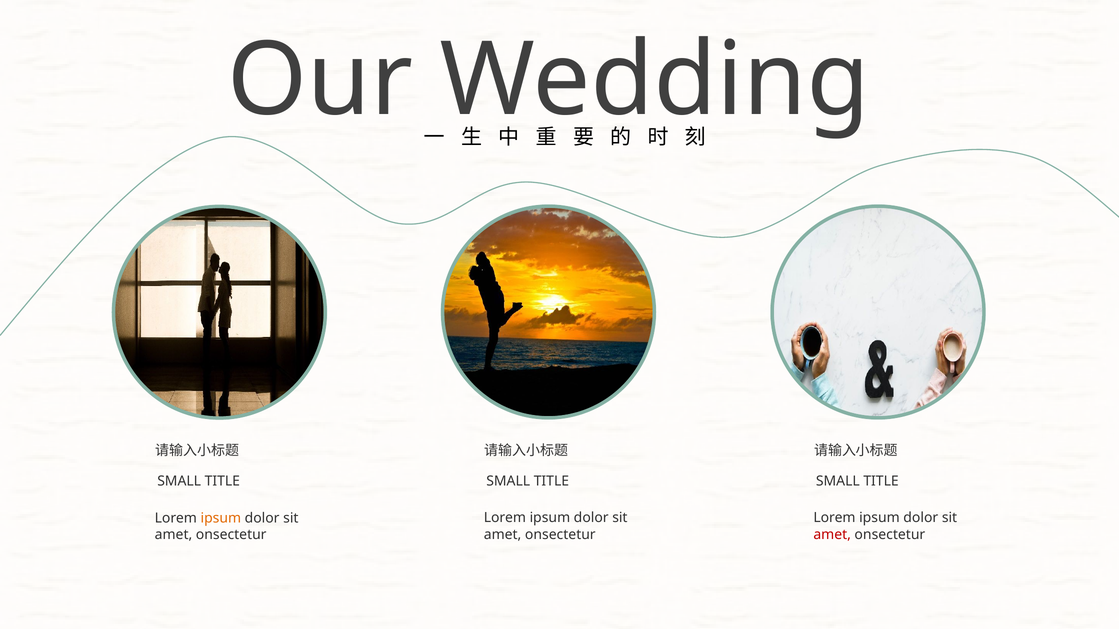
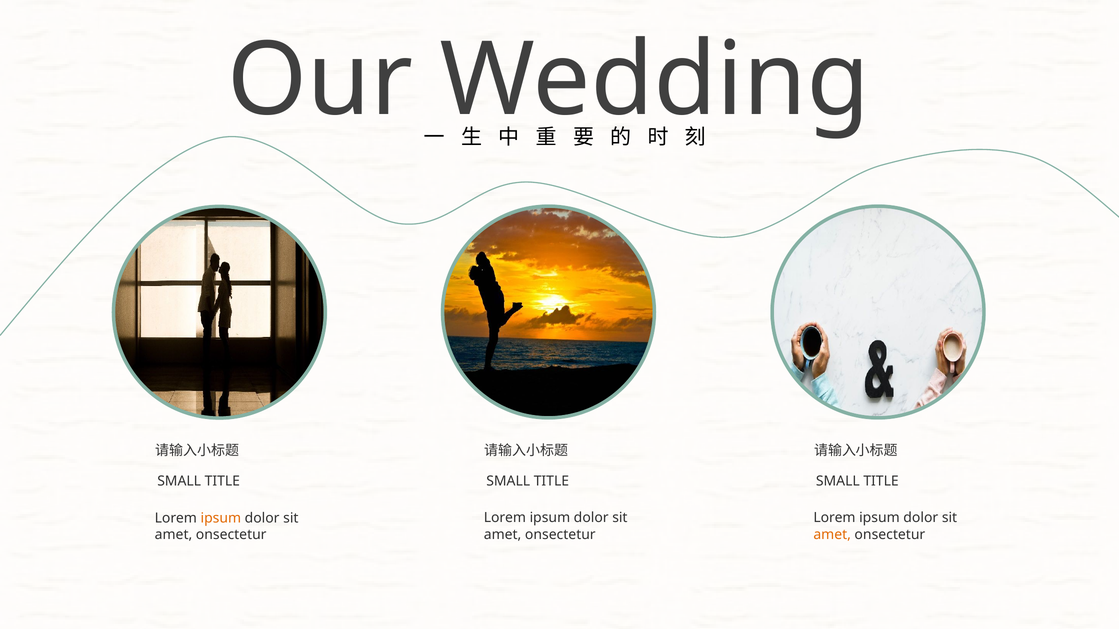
amet at (832, 535) colour: red -> orange
